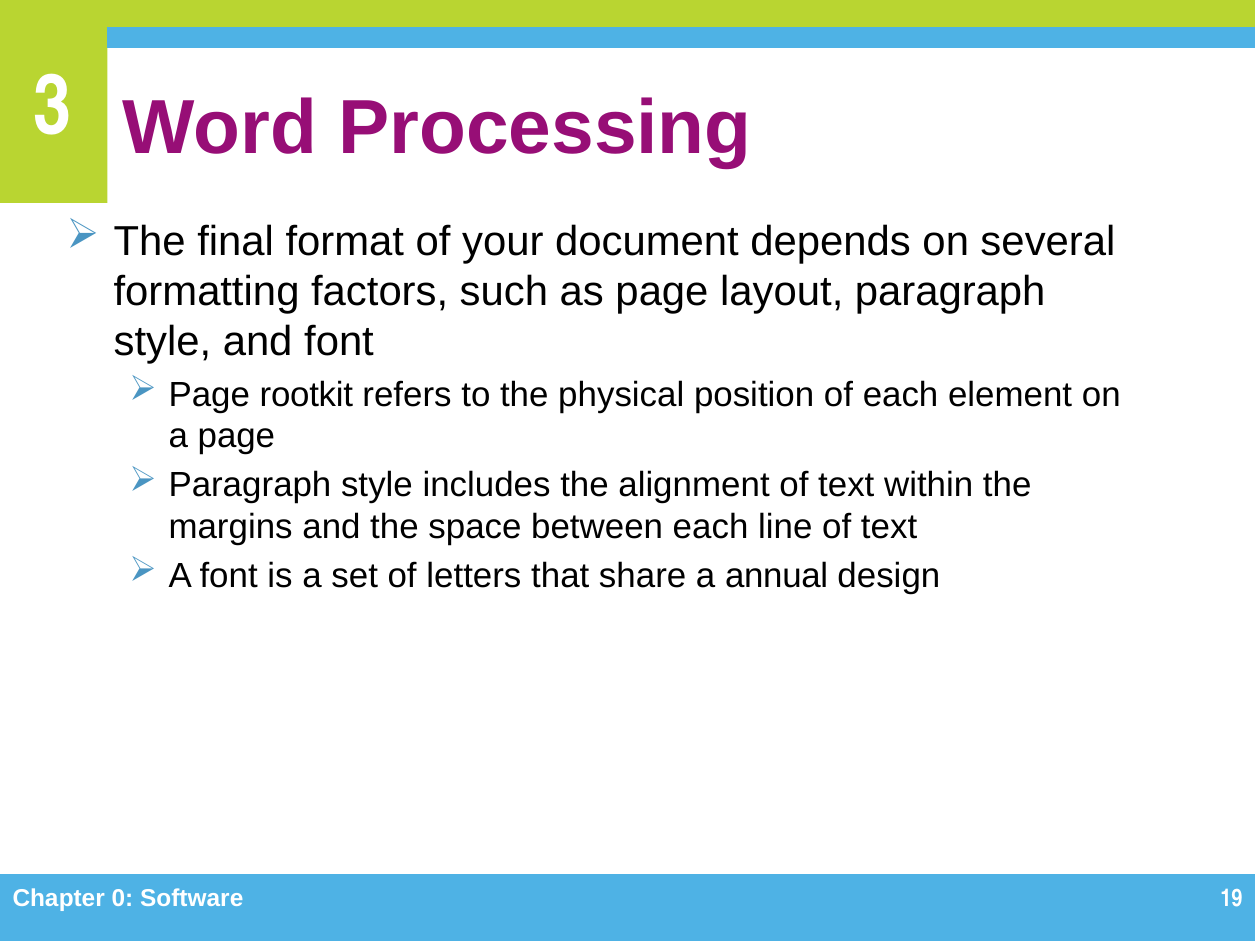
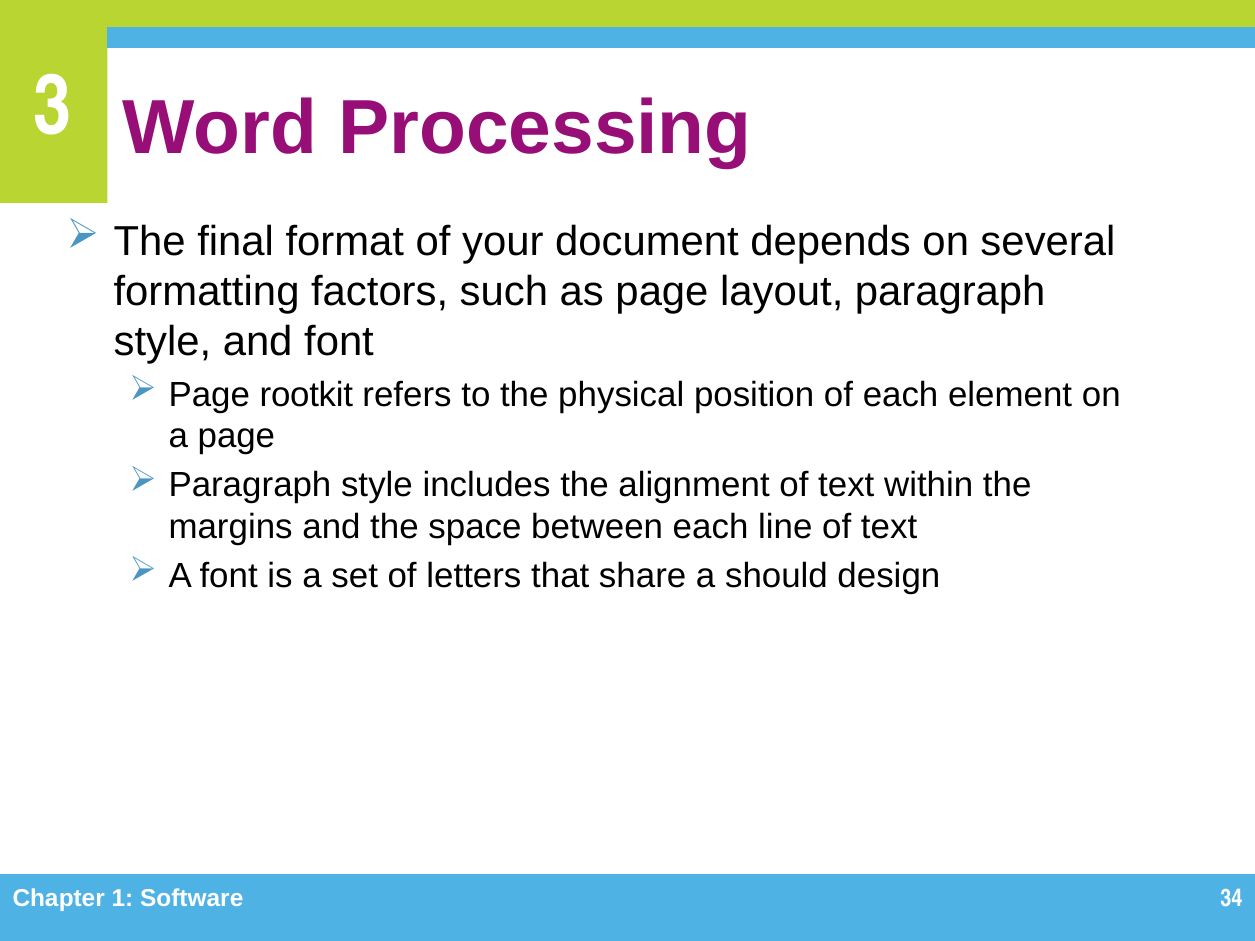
annual: annual -> should
0: 0 -> 1
19: 19 -> 34
